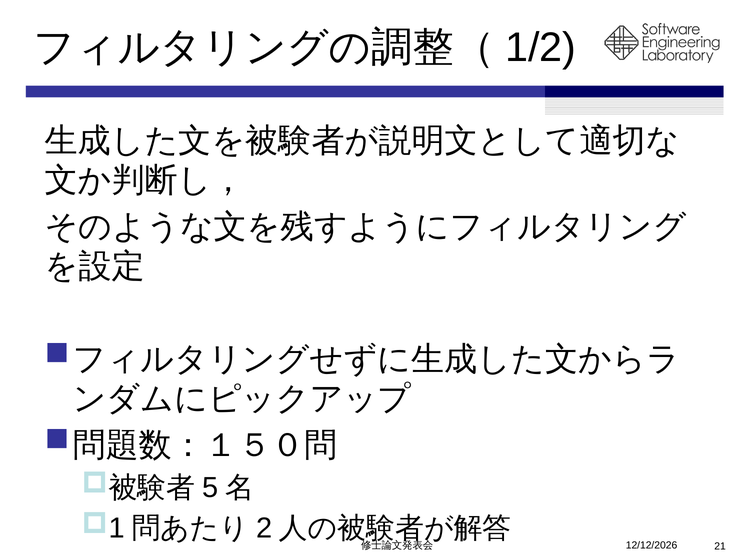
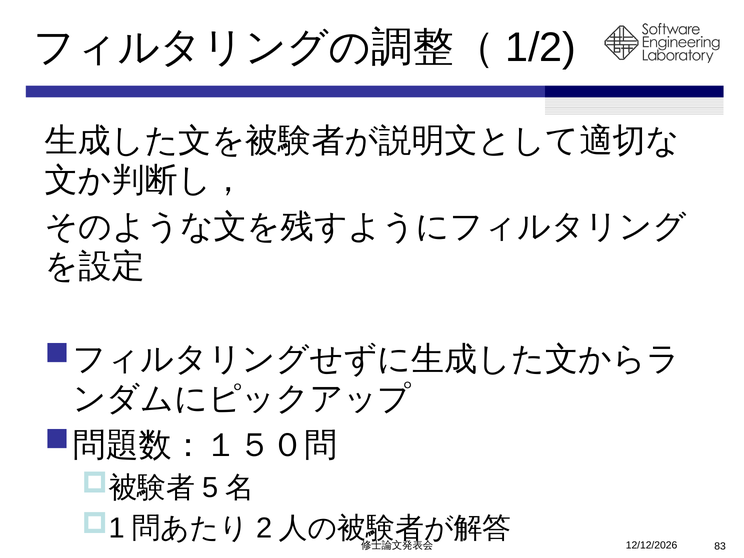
21: 21 -> 83
